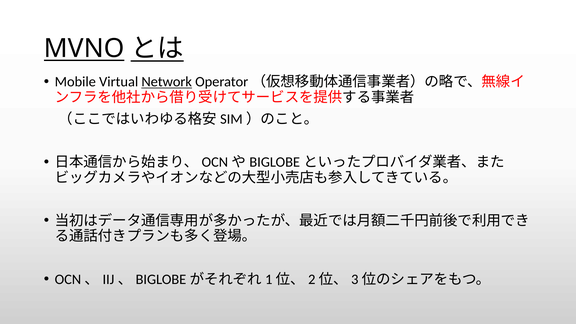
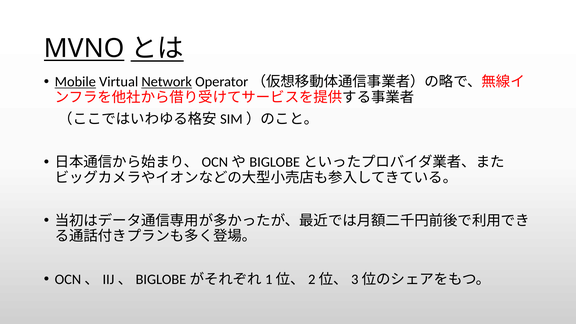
Mobile underline: none -> present
